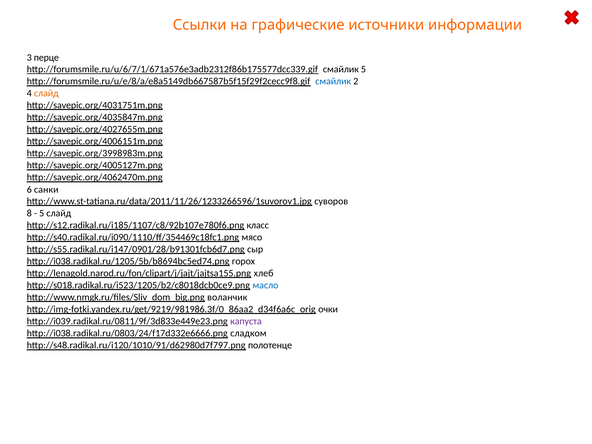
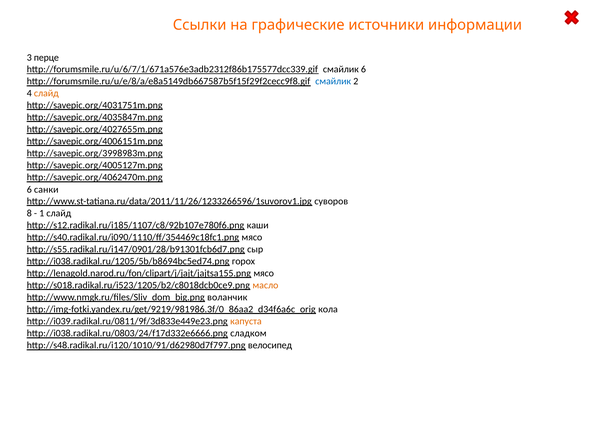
смайлик 5: 5 -> 6
5 at (42, 213): 5 -> 1
класс: класс -> каши
http://lenagold.narod.ru/fon/clipart/j/jajt/jajtsa155.png хлеб: хлеб -> мясо
масло colour: blue -> orange
очки: очки -> кола
капуста colour: purple -> orange
полотенце: полотенце -> велосипед
